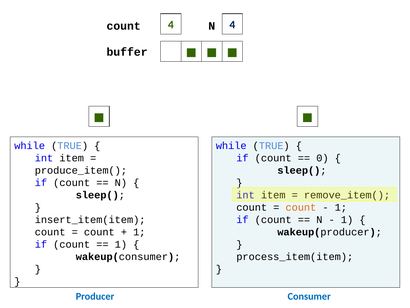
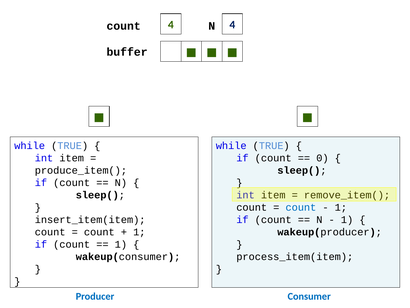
count at (301, 207) colour: orange -> blue
